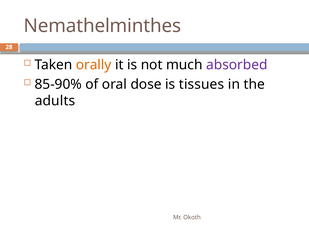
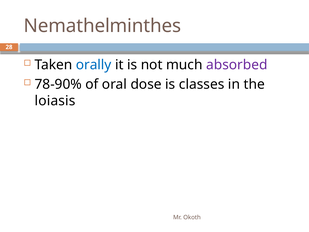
orally colour: orange -> blue
85-90%: 85-90% -> 78-90%
tissues: tissues -> classes
adults: adults -> loiasis
